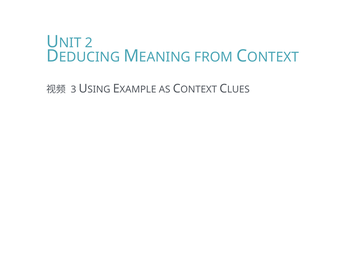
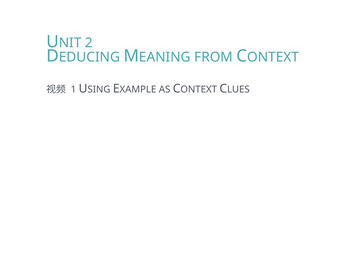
3: 3 -> 1
